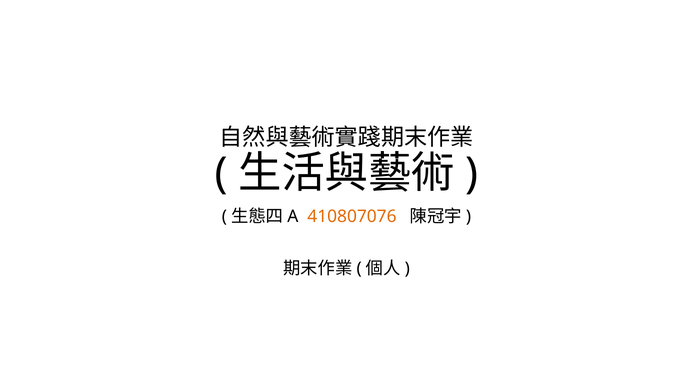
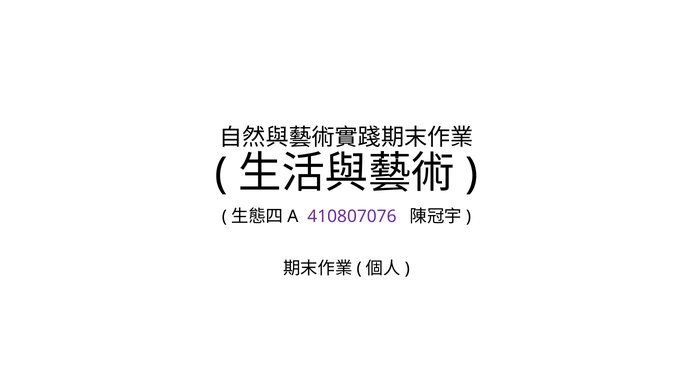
410807076 colour: orange -> purple
